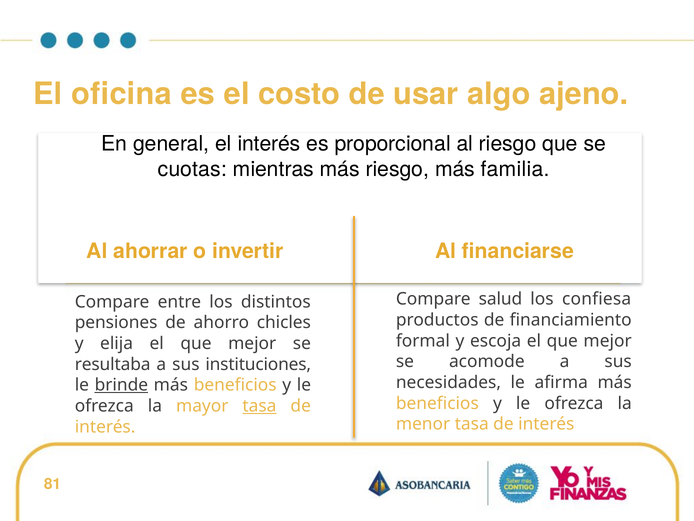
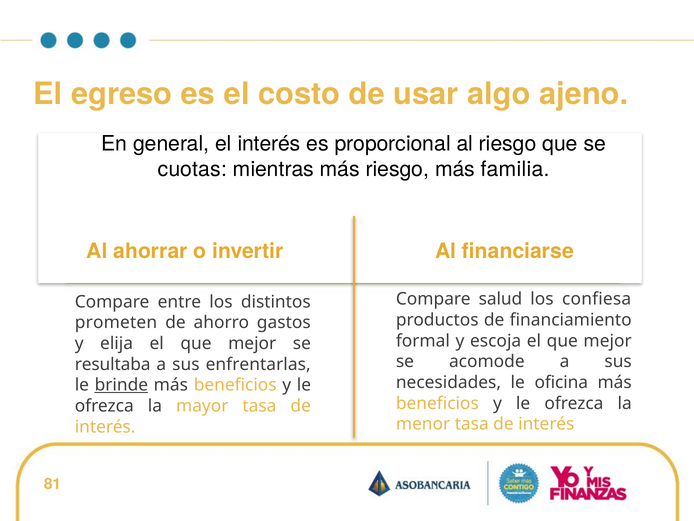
oficina: oficina -> egreso
pensiones: pensiones -> prometen
chicles: chicles -> gastos
instituciones: instituciones -> enfrentarlas
afirma: afirma -> oficina
tasa at (259, 406) underline: present -> none
